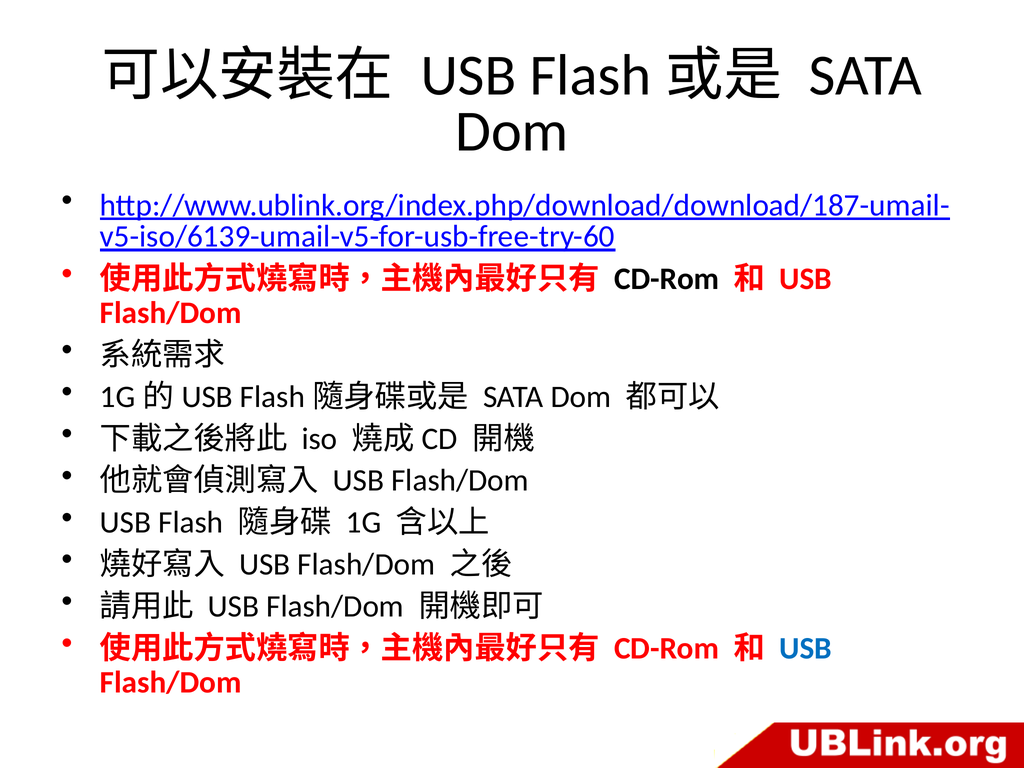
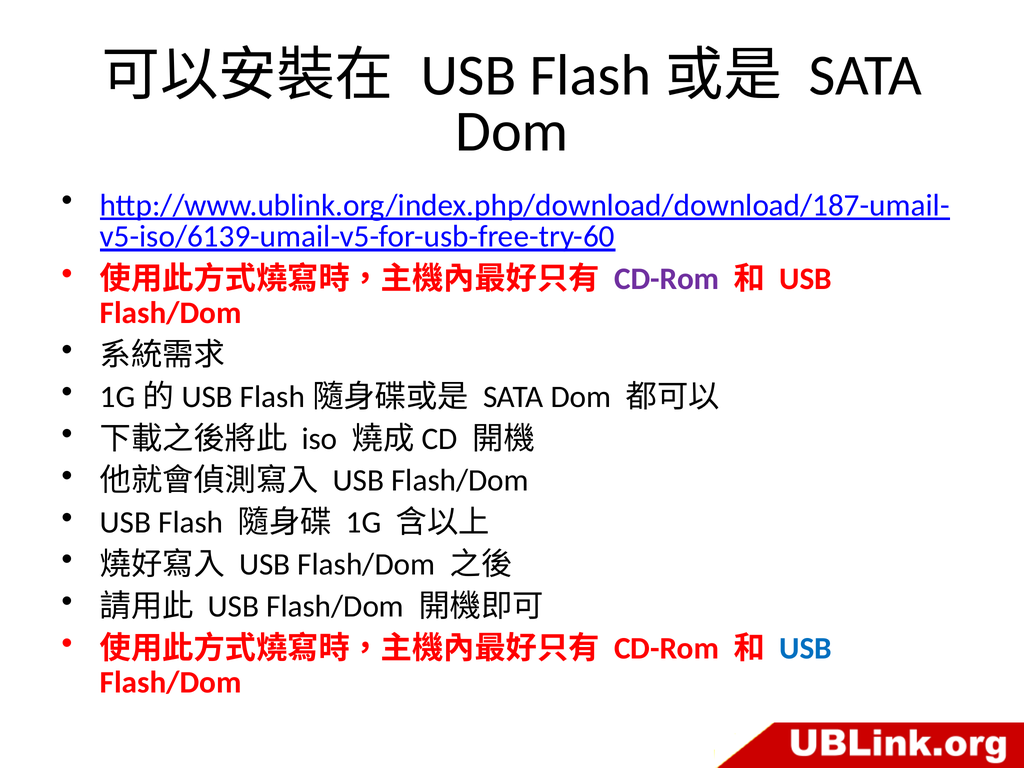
CD-Rom at (667, 279) colour: black -> purple
